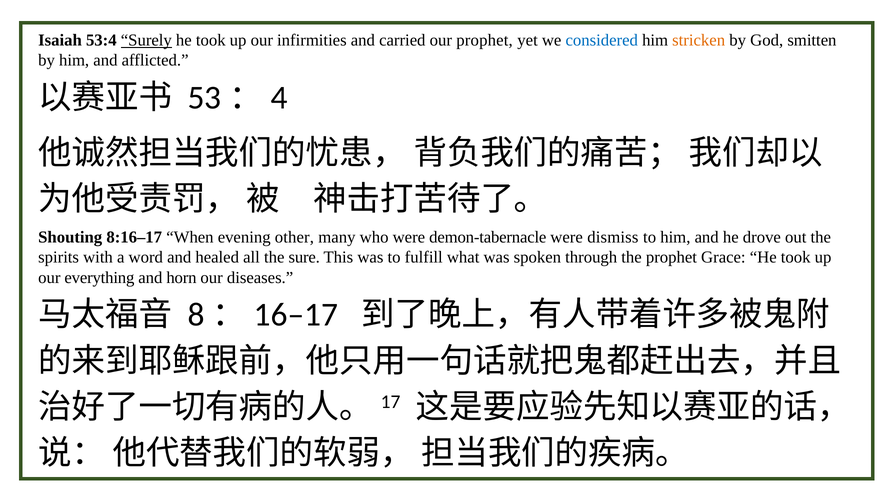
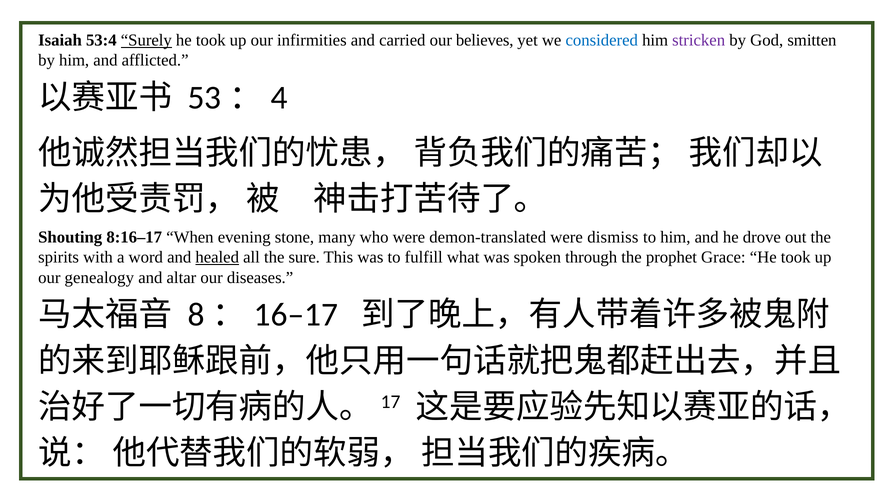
our prophet: prophet -> believes
stricken colour: orange -> purple
other: other -> stone
demon-tabernacle: demon-tabernacle -> demon-translated
healed underline: none -> present
everything: everything -> genealogy
horn: horn -> altar
